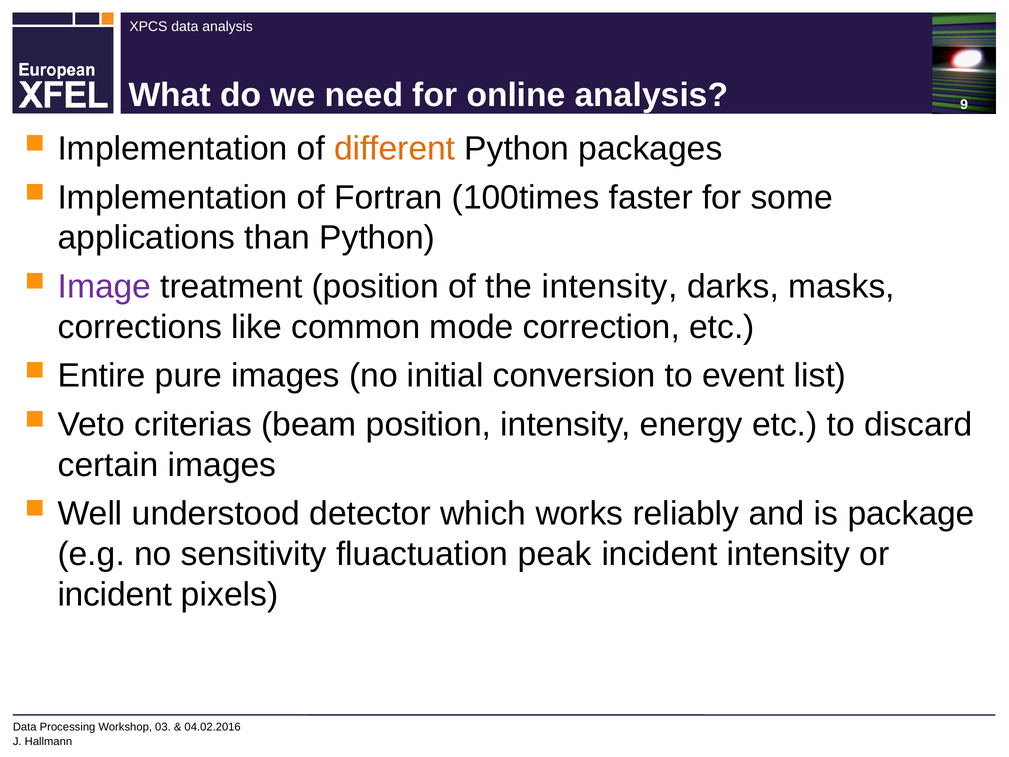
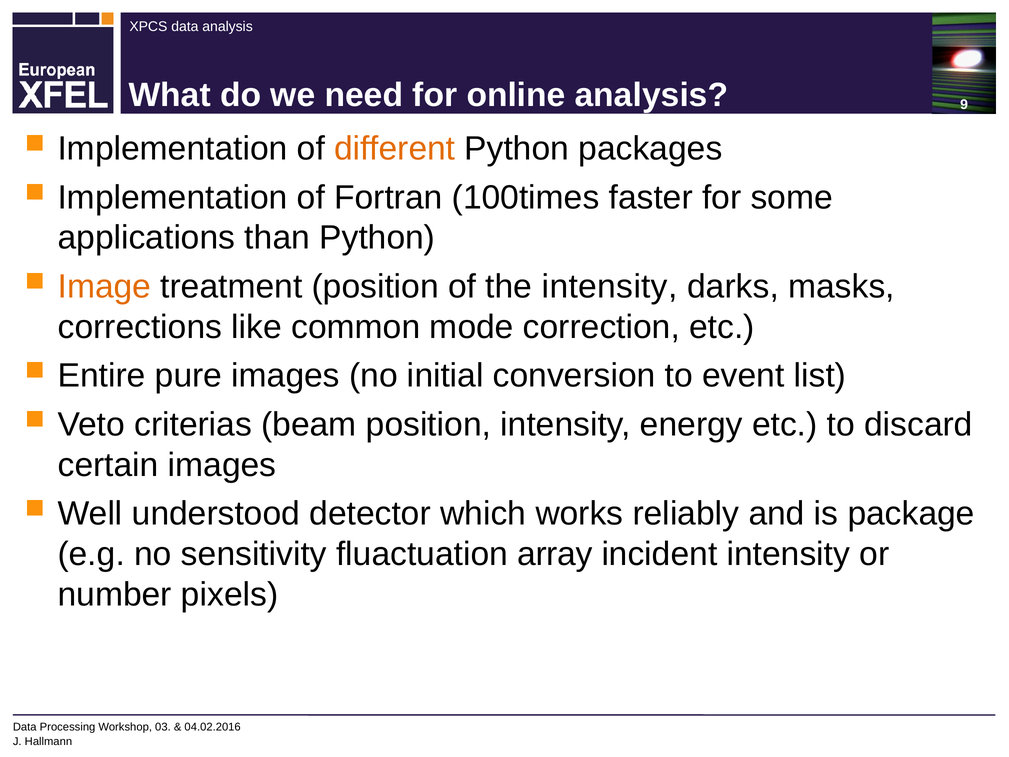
Image colour: purple -> orange
peak: peak -> array
incident at (115, 594): incident -> number
